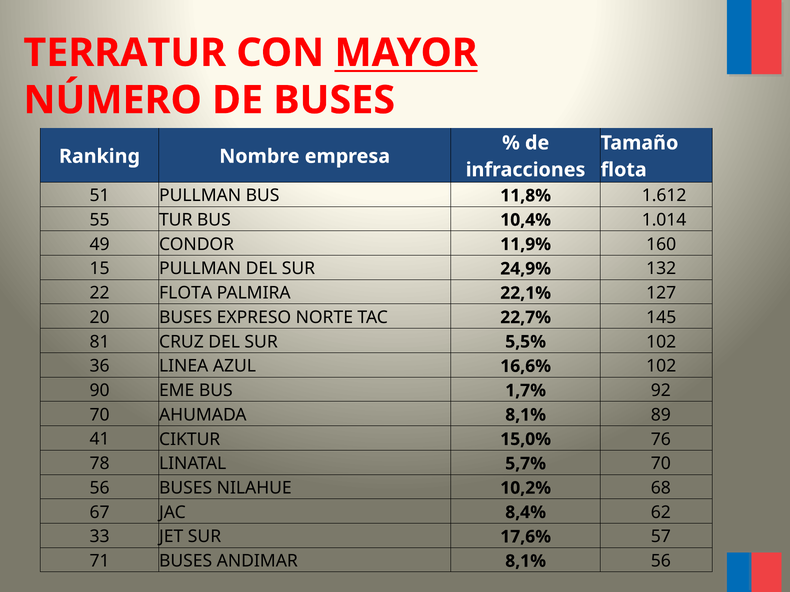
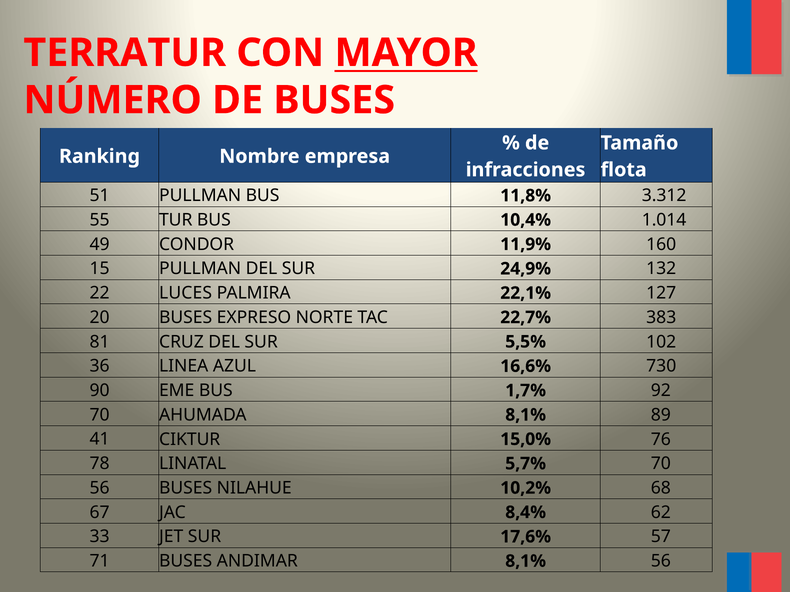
1.612: 1.612 -> 3.312
22 FLOTA: FLOTA -> LUCES
145: 145 -> 383
16,6% 102: 102 -> 730
